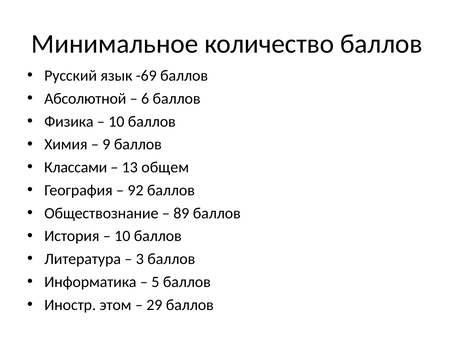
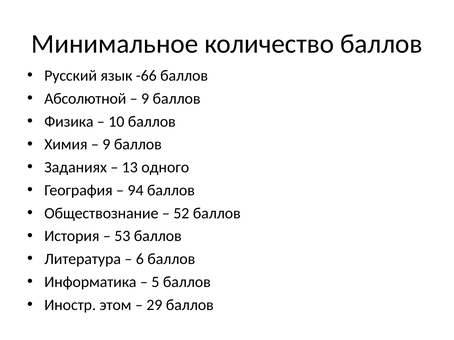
-69: -69 -> -66
6 at (145, 99): 6 -> 9
Классами: Классами -> Заданиях
общем: общем -> одного
92: 92 -> 94
89: 89 -> 52
10 at (122, 236): 10 -> 53
3: 3 -> 6
